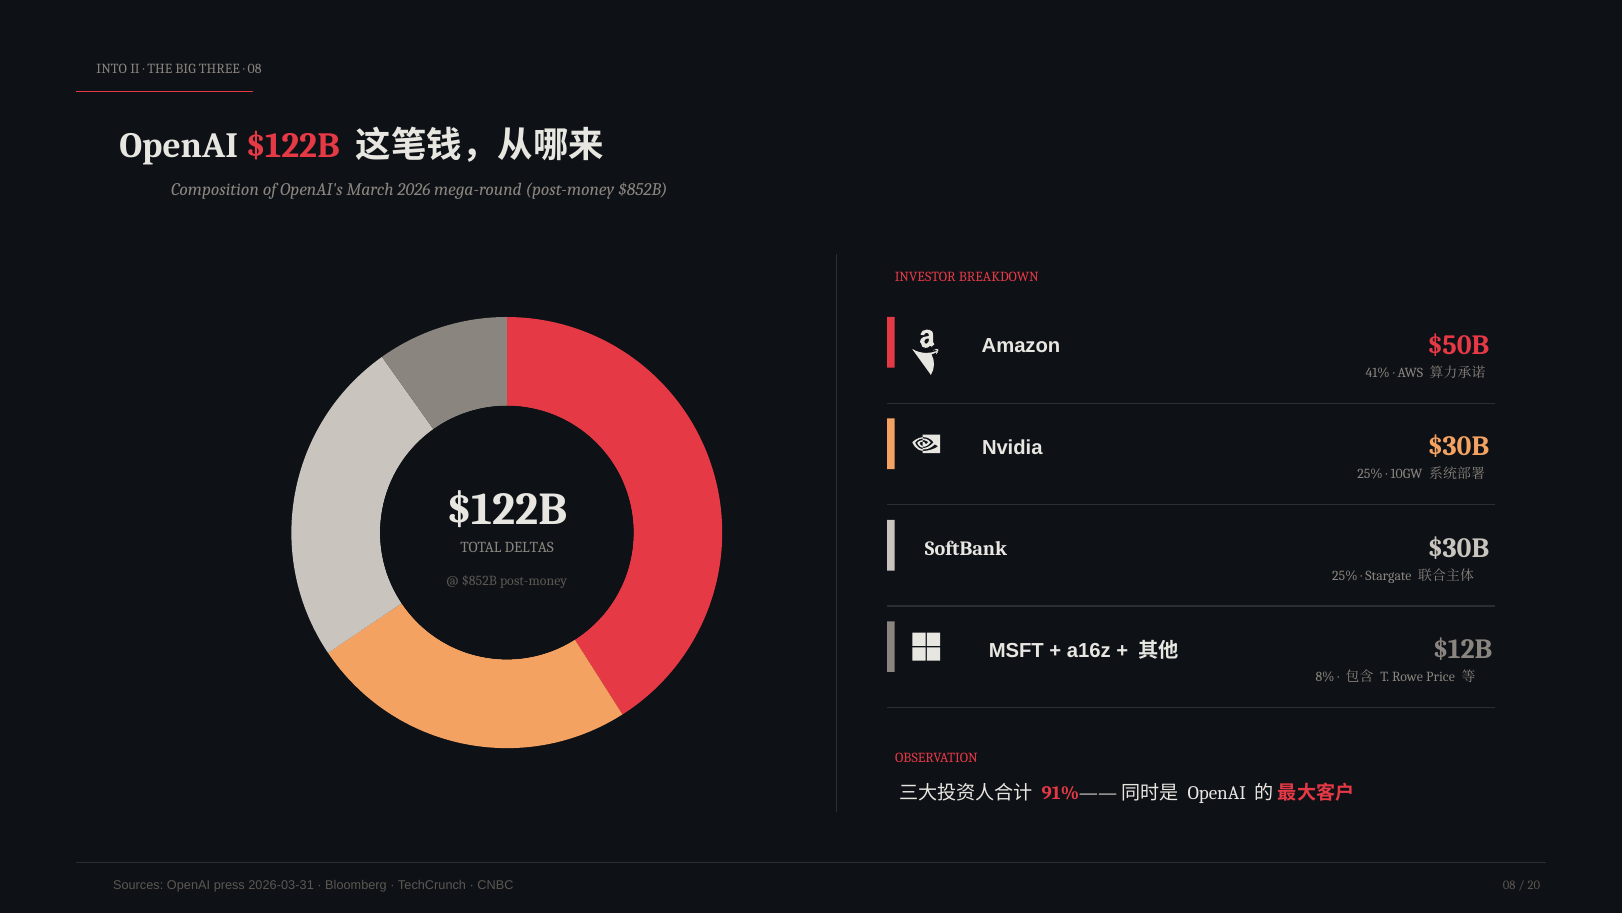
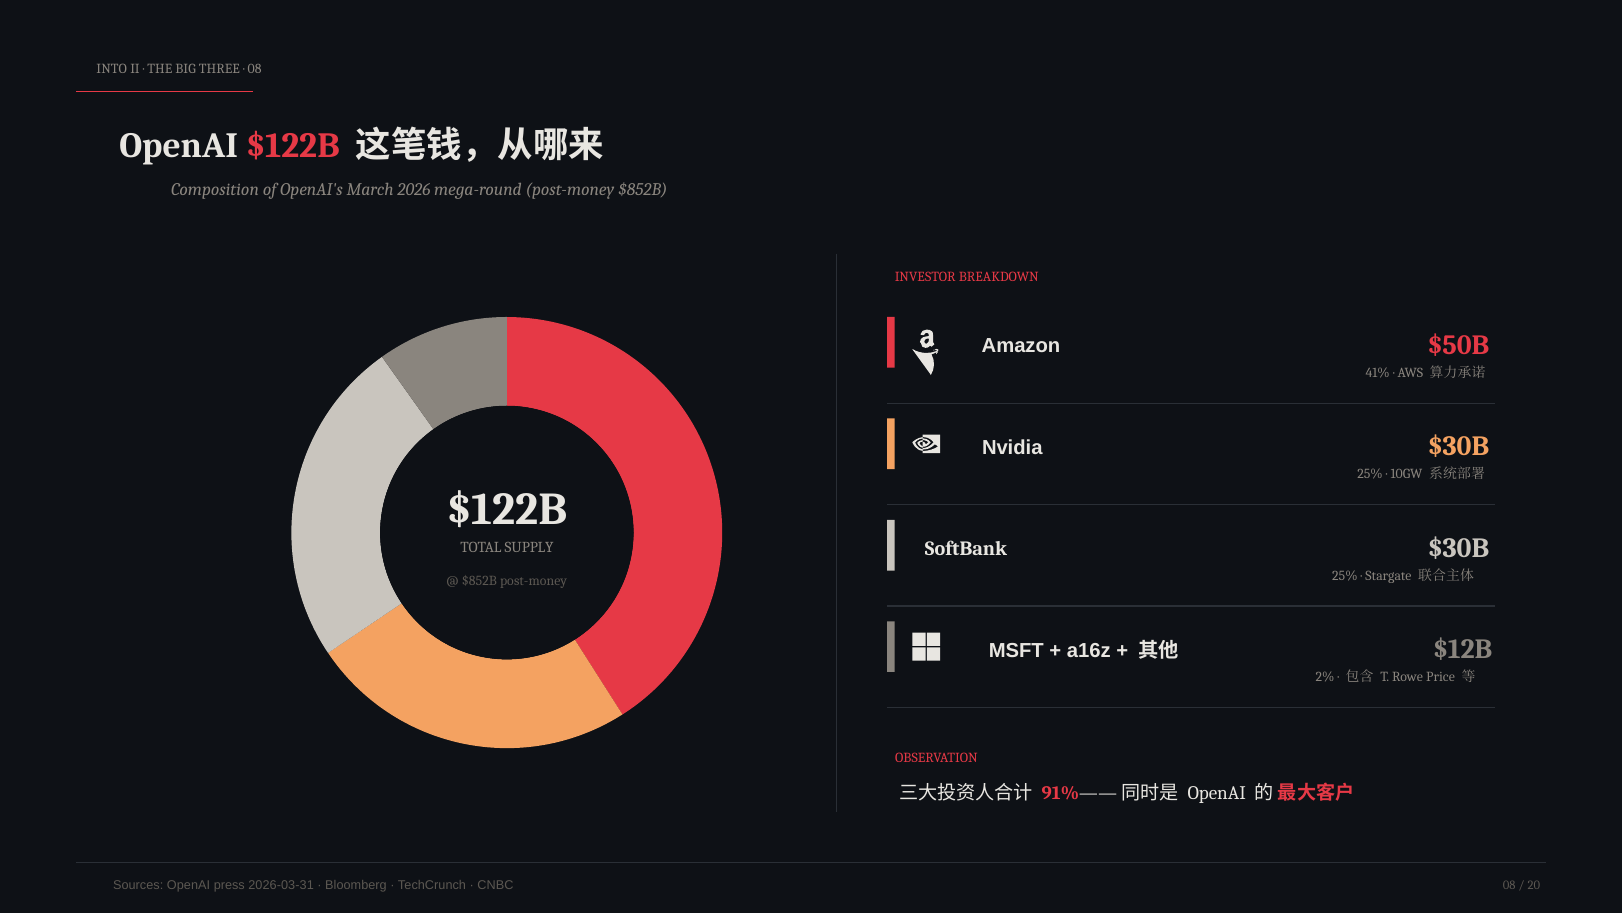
DELTAS: DELTAS -> SUPPLY
8%: 8% -> 2%
